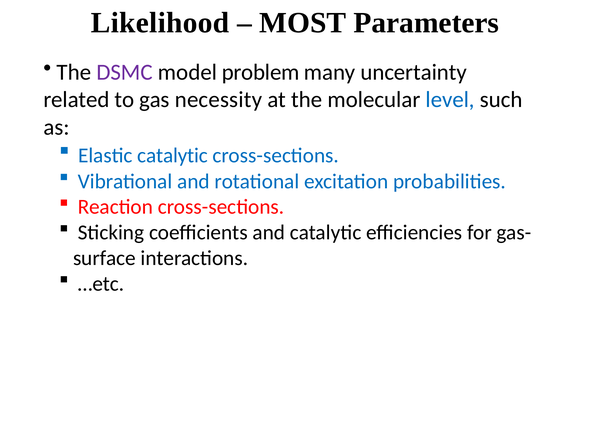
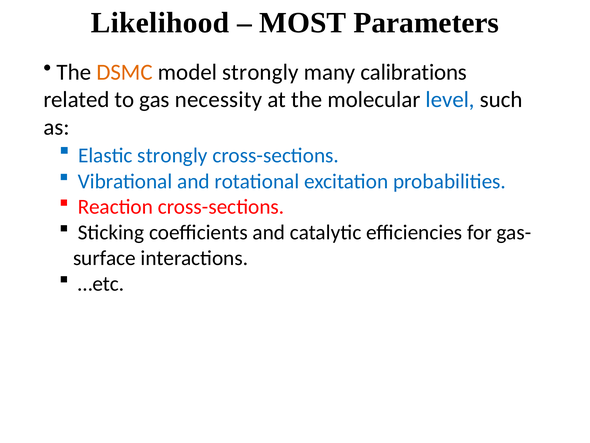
DSMC colour: purple -> orange
model problem: problem -> strongly
uncertainty: uncertainty -> calibrations
Elastic catalytic: catalytic -> strongly
